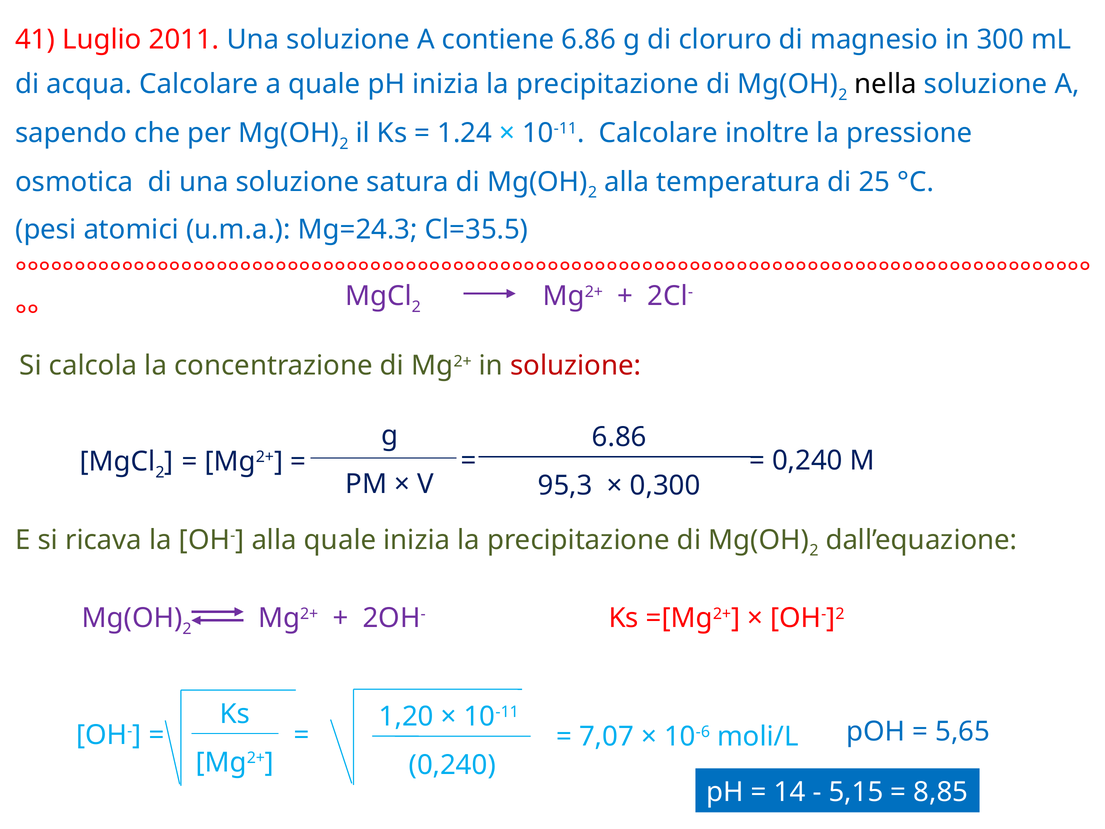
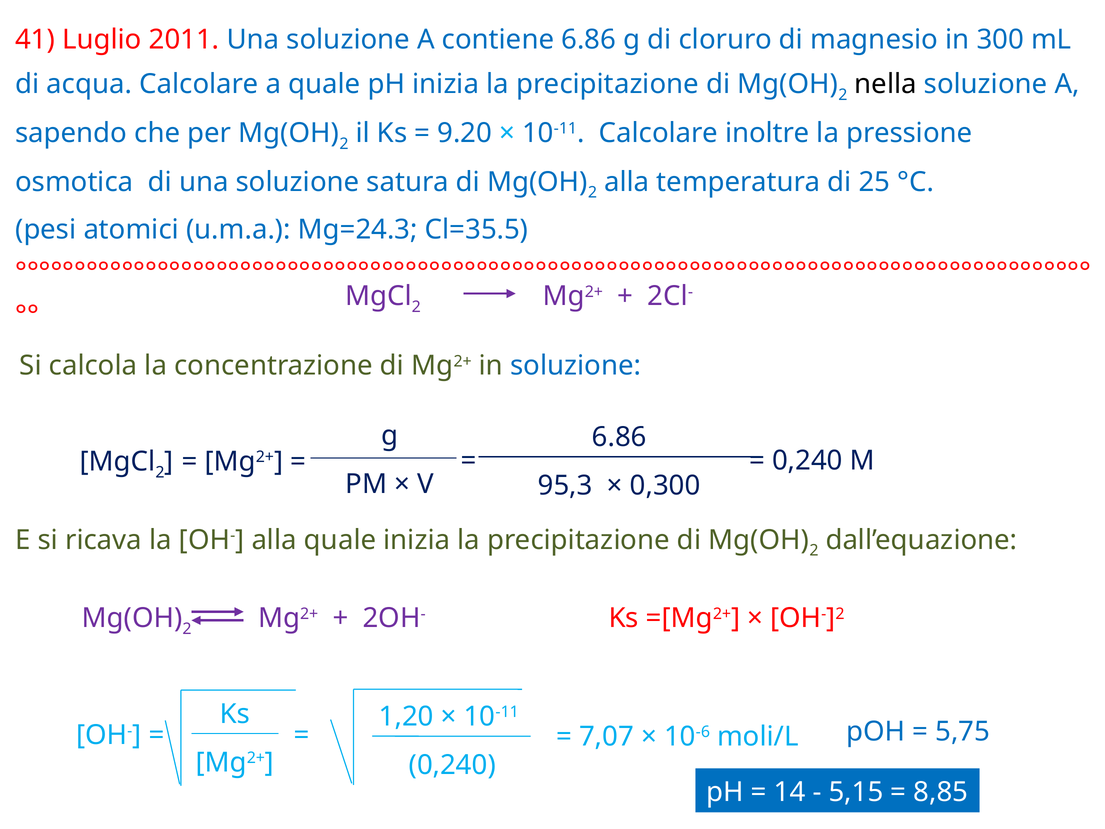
1.24: 1.24 -> 9.20
soluzione at (576, 366) colour: red -> blue
5,65: 5,65 -> 5,75
